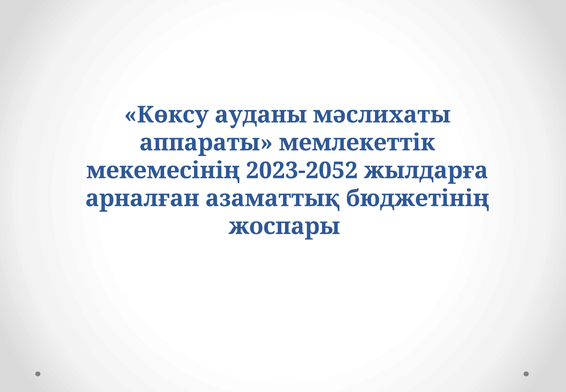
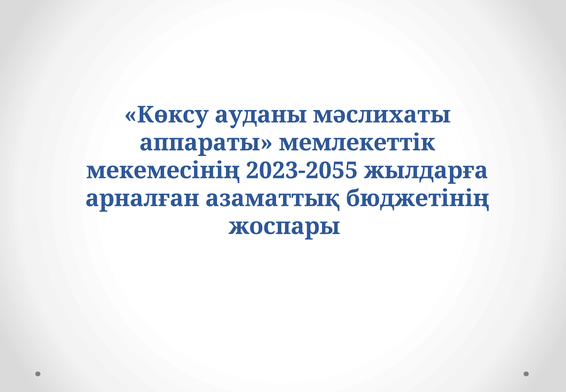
2023-2052: 2023-2052 -> 2023-2055
